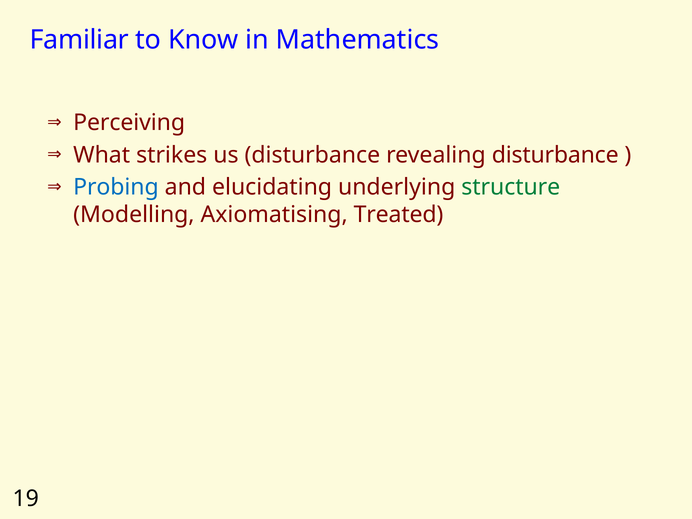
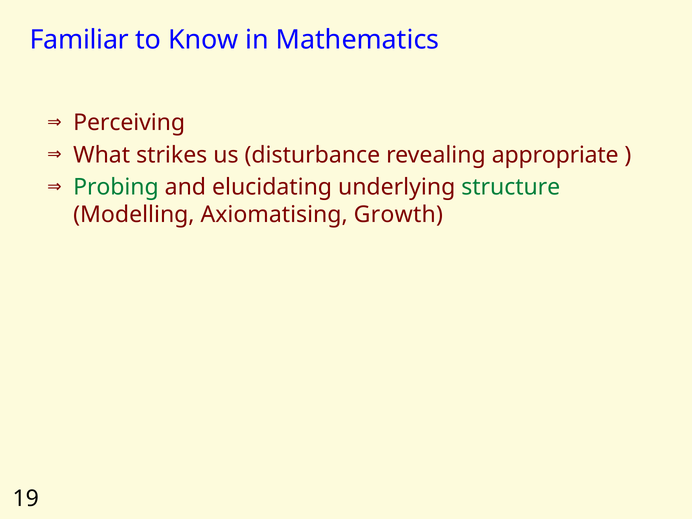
revealing disturbance: disturbance -> appropriate
Probing colour: blue -> green
Treated: Treated -> Growth
